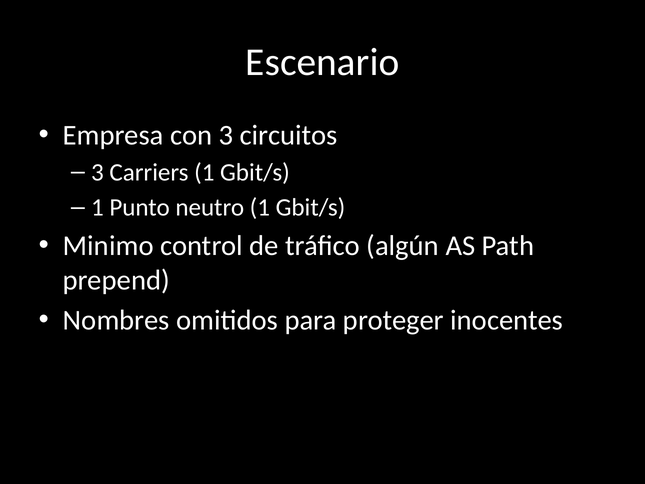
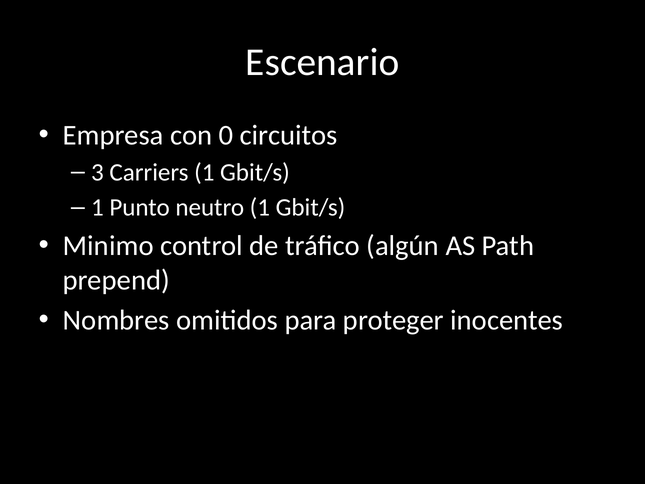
con 3: 3 -> 0
